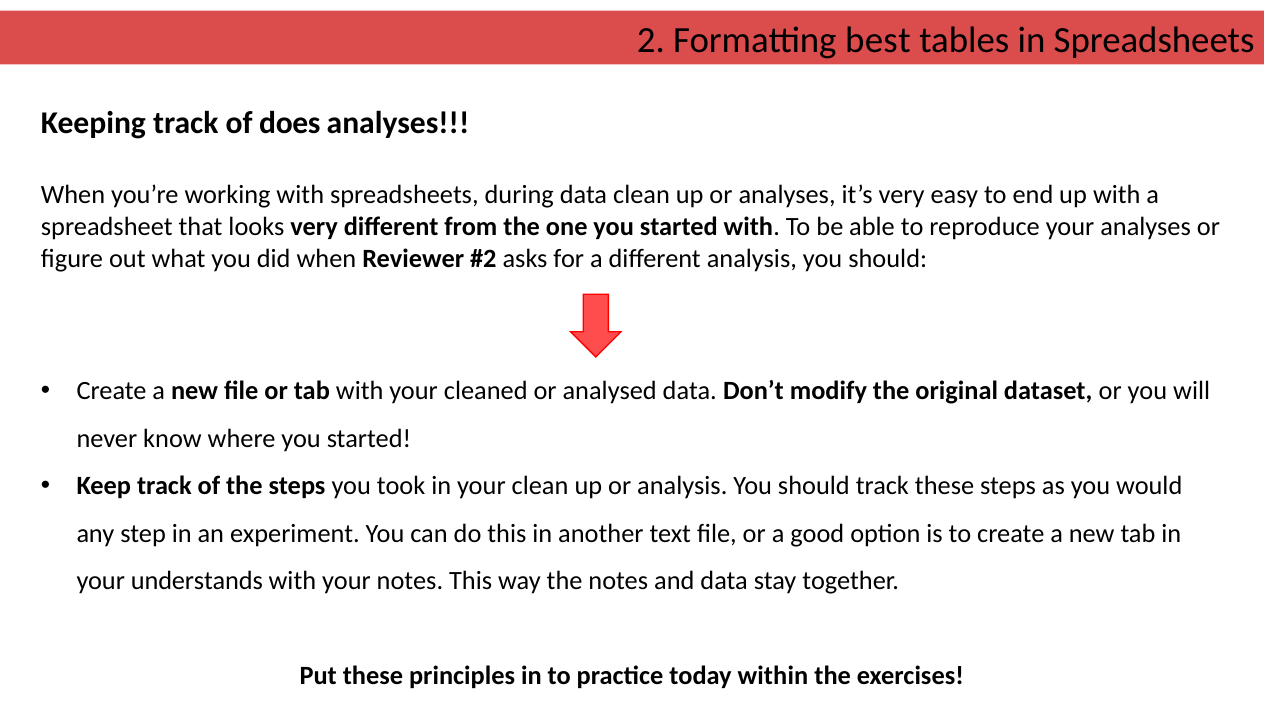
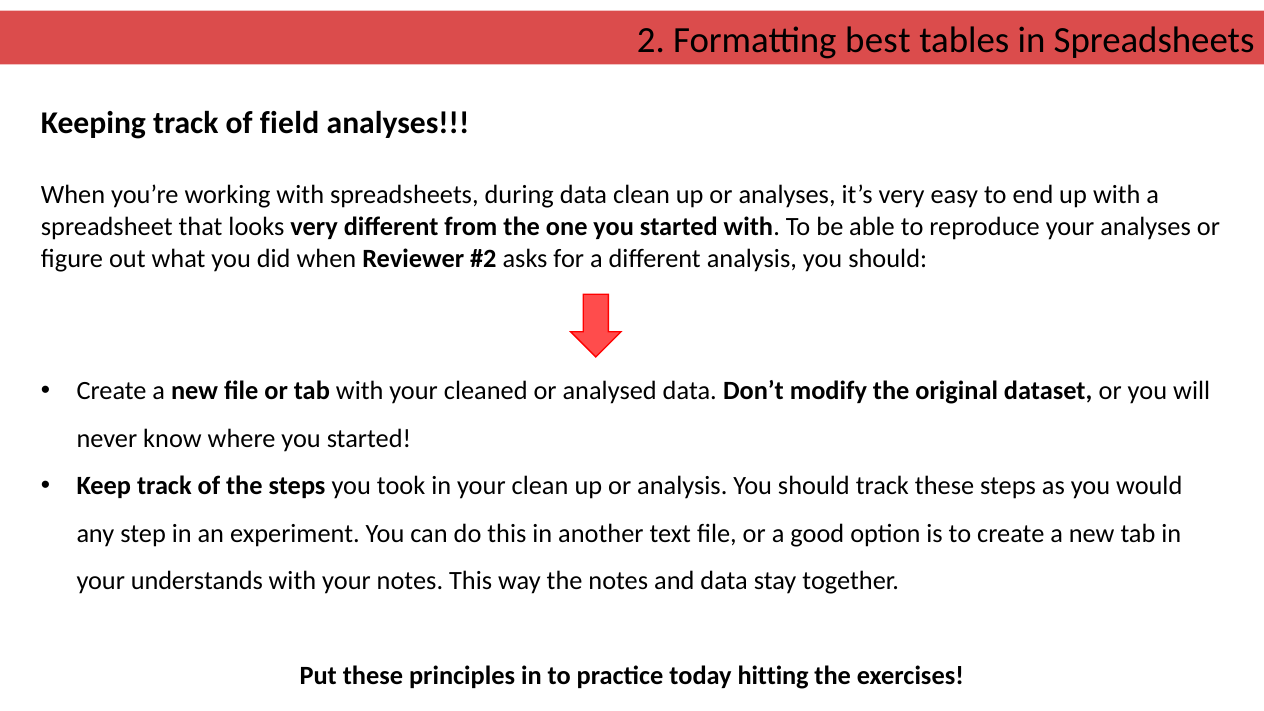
does: does -> field
within: within -> hitting
